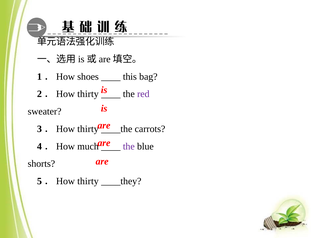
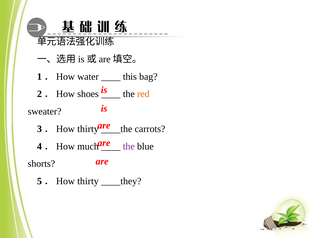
shoes: shoes -> water
2．How thirty: thirty -> shoes
red colour: purple -> orange
